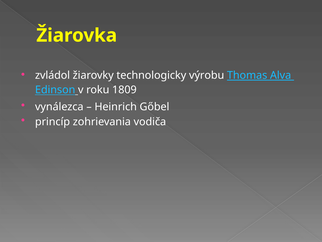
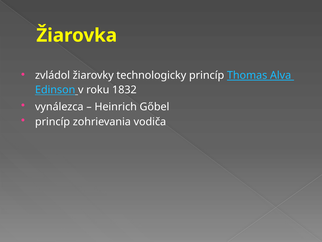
technologicky výrobu: výrobu -> princíp
1809: 1809 -> 1832
